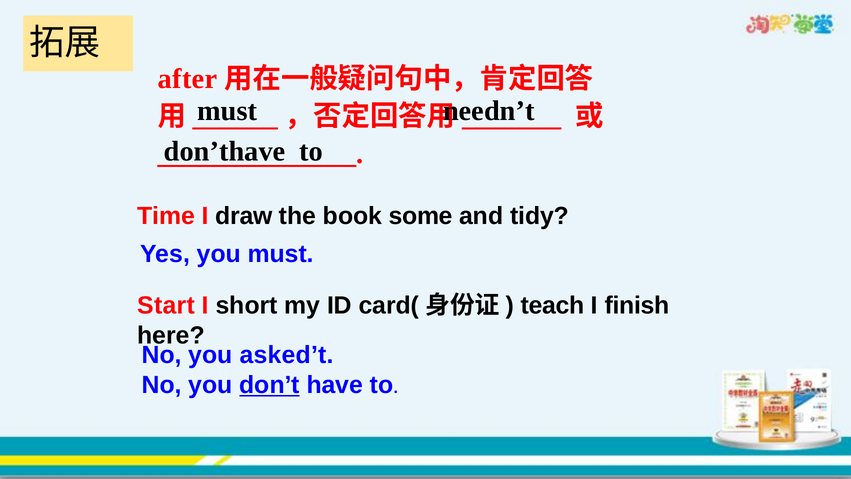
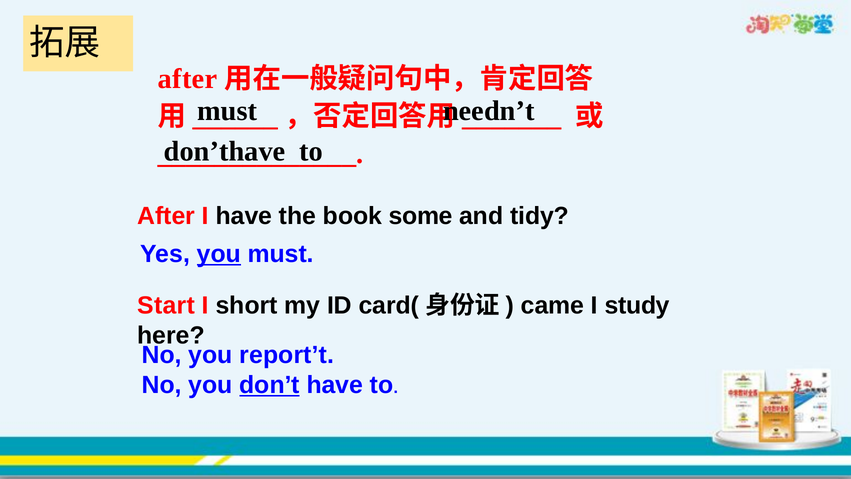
Time at (166, 216): Time -> After
I draw: draw -> have
you at (219, 254) underline: none -> present
teach: teach -> came
finish: finish -> study
asked’t: asked’t -> report’t
